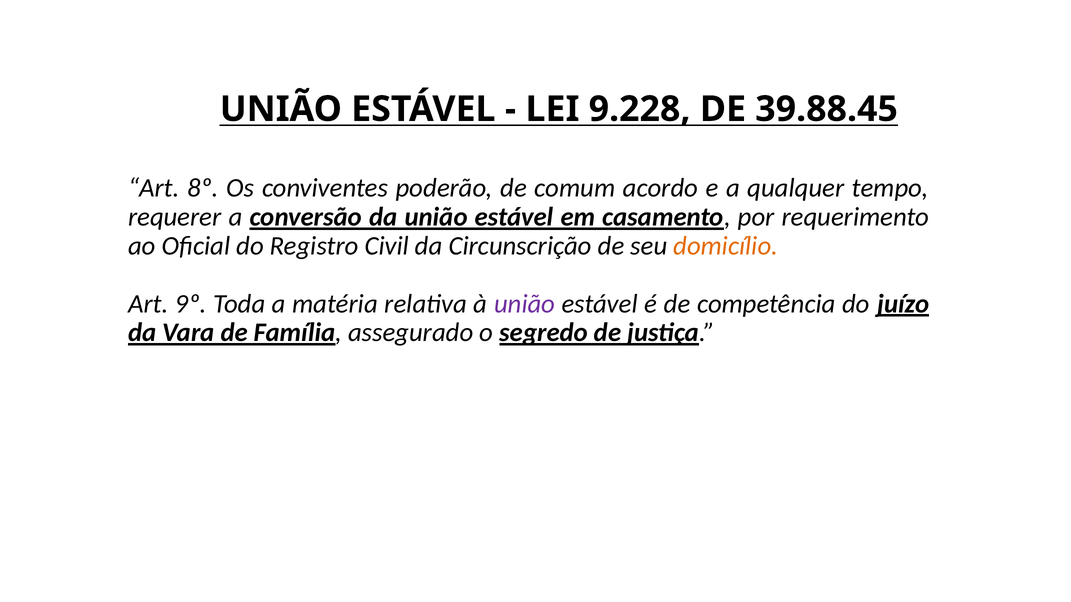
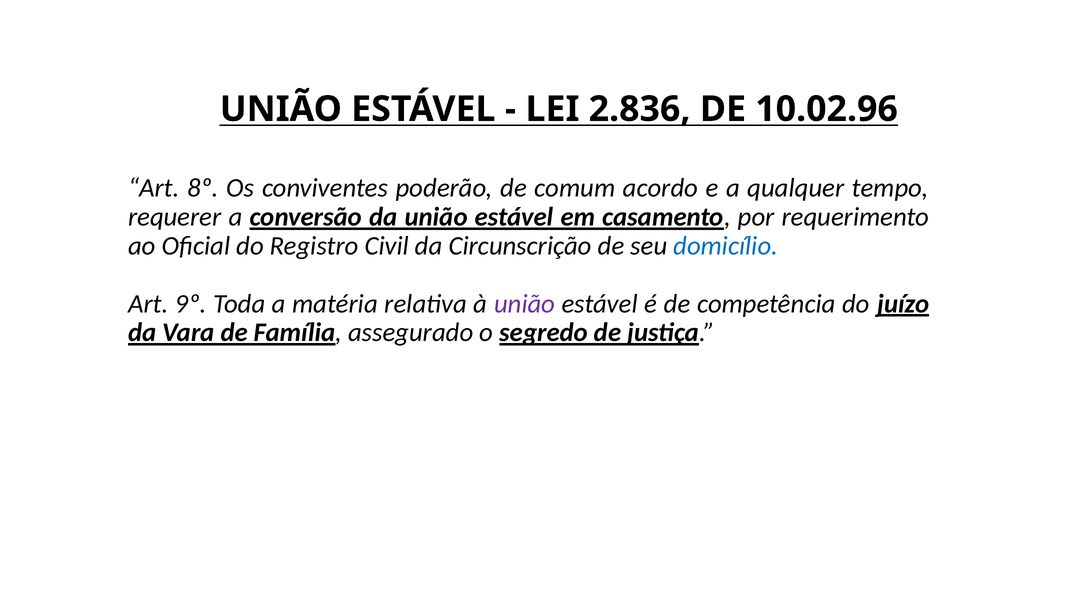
9.228: 9.228 -> 2.836
39.88.45: 39.88.45 -> 10.02.96
domicílio colour: orange -> blue
